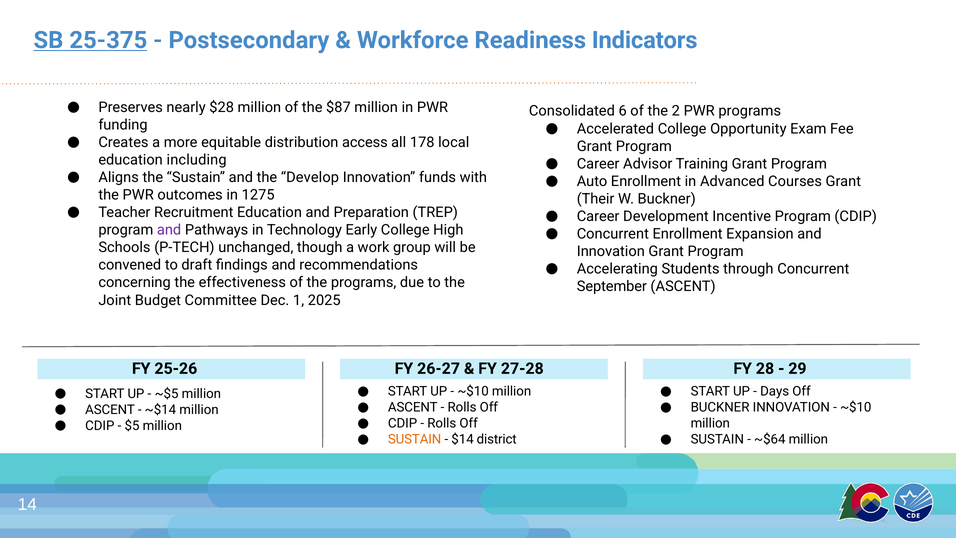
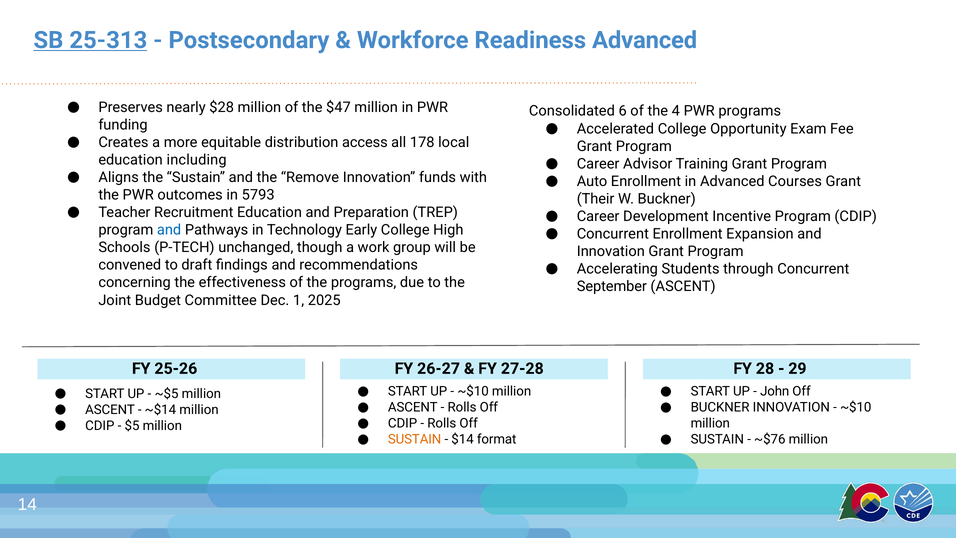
25-375: 25-375 -> 25-313
Readiness Indicators: Indicators -> Advanced
$87: $87 -> $47
2: 2 -> 4
Develop: Develop -> Remove
1275: 1275 -> 5793
and at (169, 230) colour: purple -> blue
Days: Days -> John
district: district -> format
~$64: ~$64 -> ~$76
